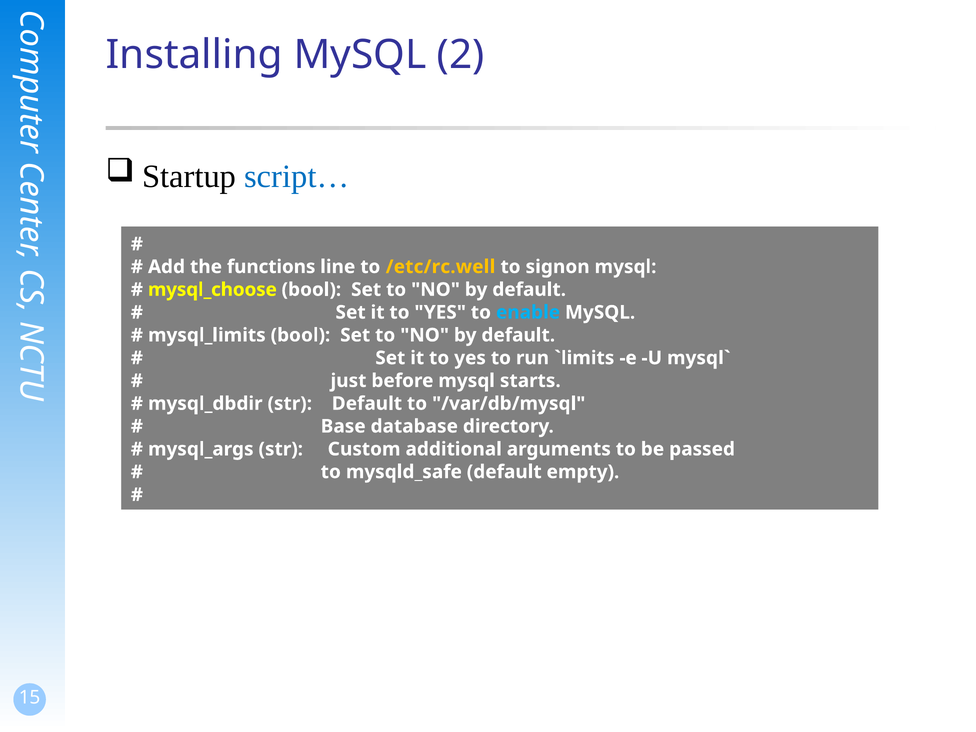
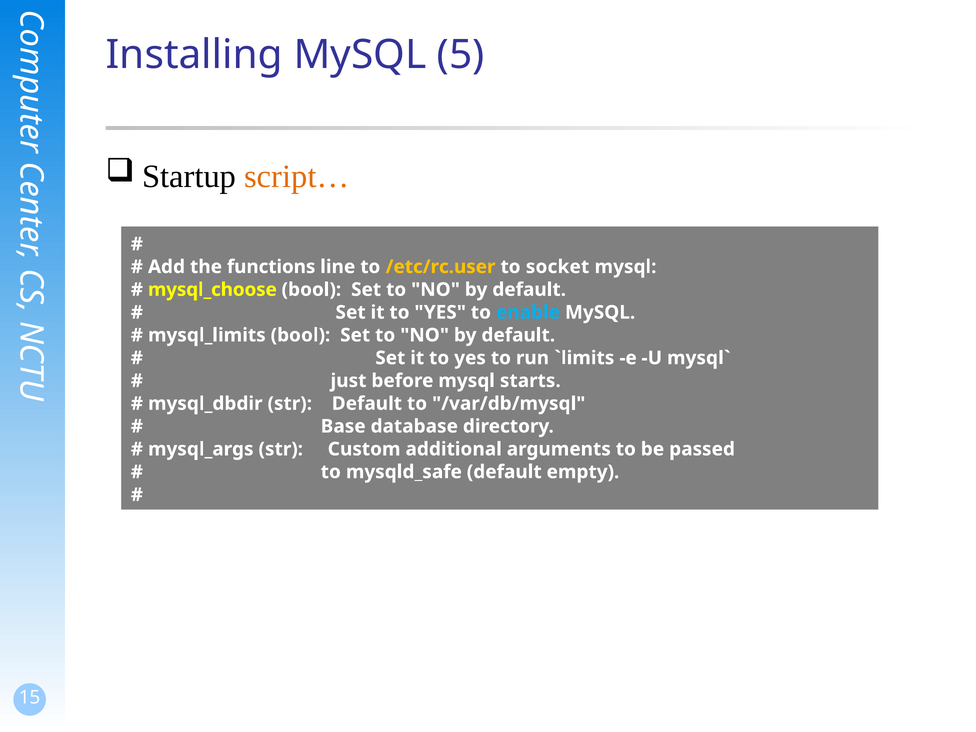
2: 2 -> 5
script… colour: blue -> orange
/etc/rc.well: /etc/rc.well -> /etc/rc.user
signon: signon -> socket
